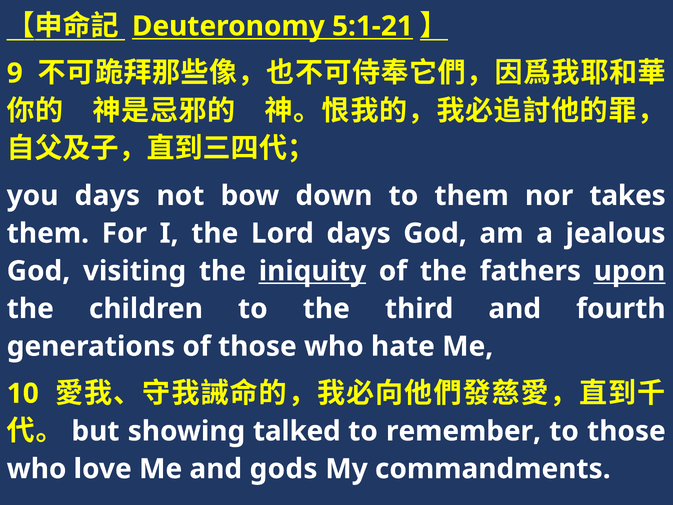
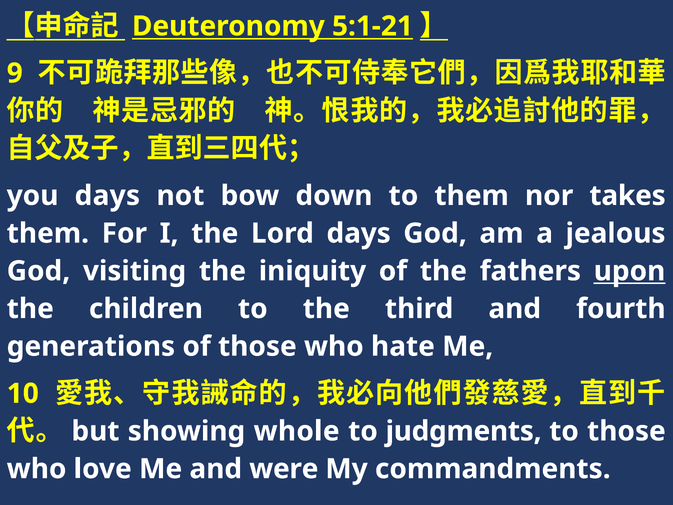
iniquity underline: present -> none
talked: talked -> whole
remember: remember -> judgments
gods: gods -> were
